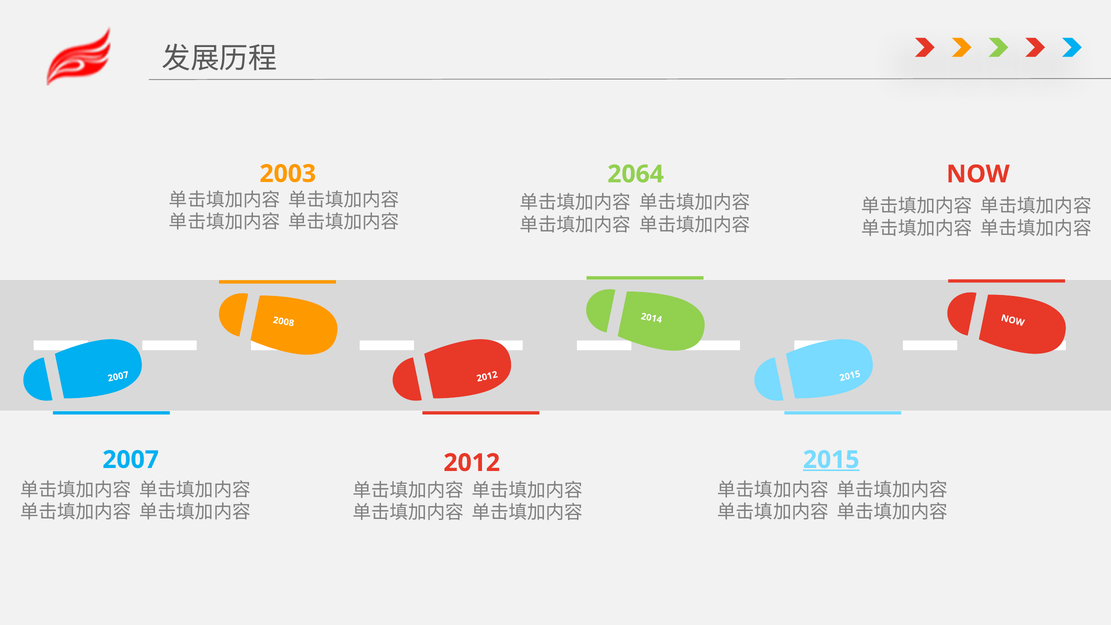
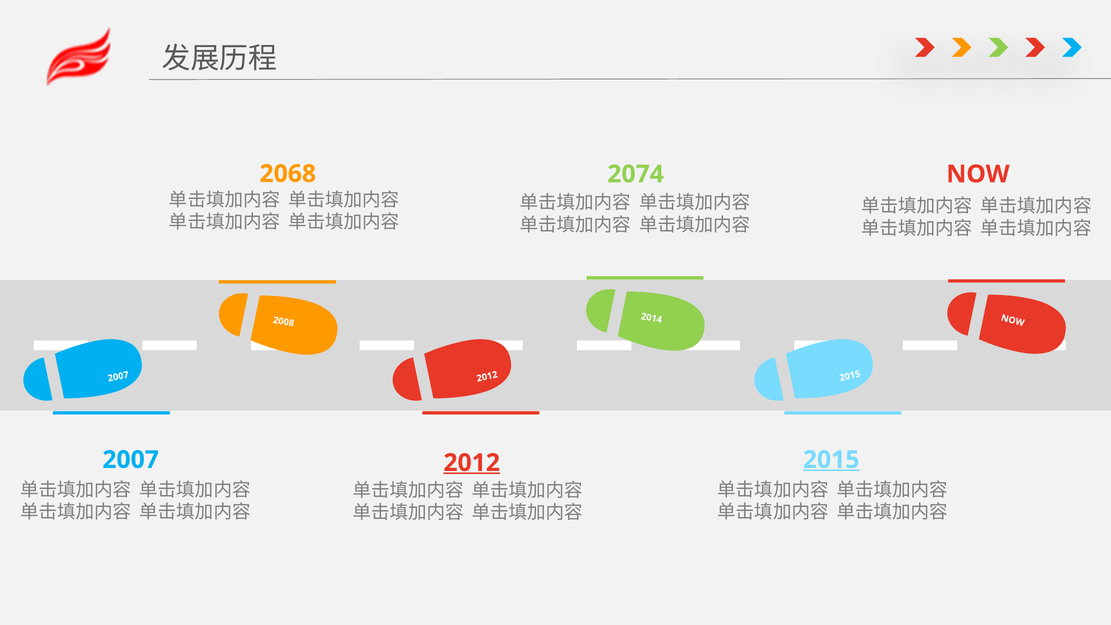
2003: 2003 -> 2068
2064: 2064 -> 2074
2012 at (472, 463) underline: none -> present
